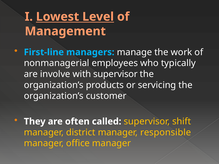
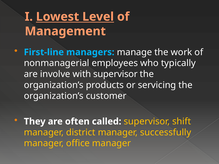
responsible: responsible -> successfully
